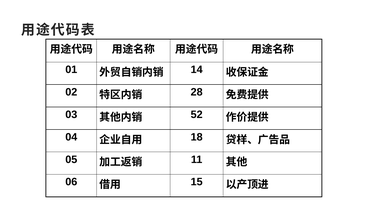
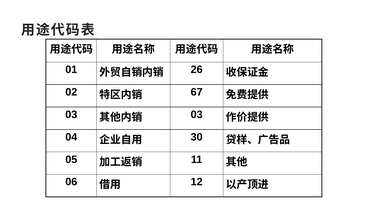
14: 14 -> 26
28: 28 -> 67
52 at (197, 115): 52 -> 03
18: 18 -> 30
15: 15 -> 12
